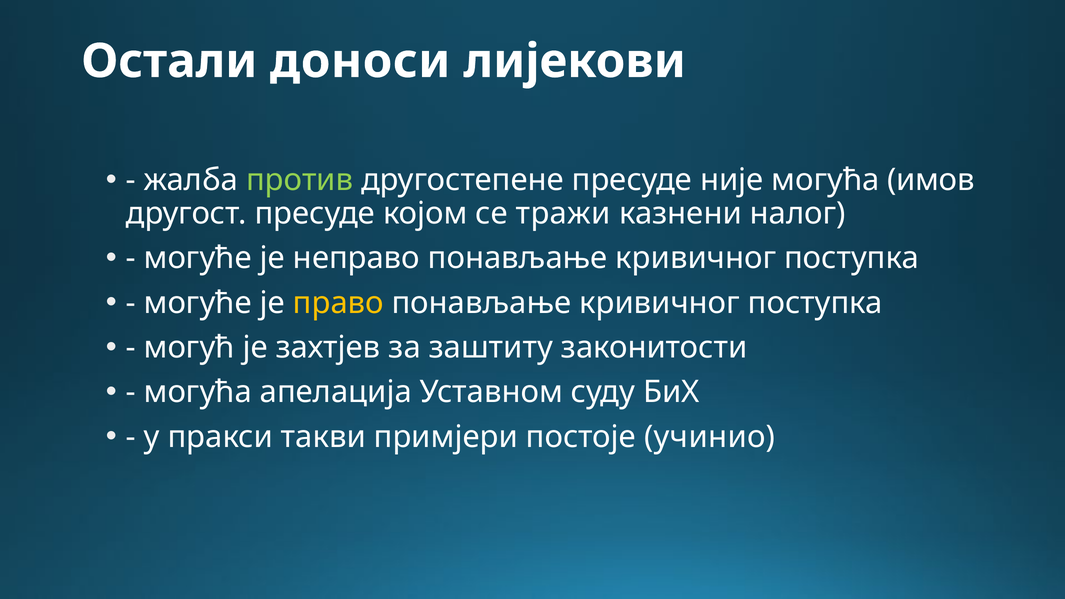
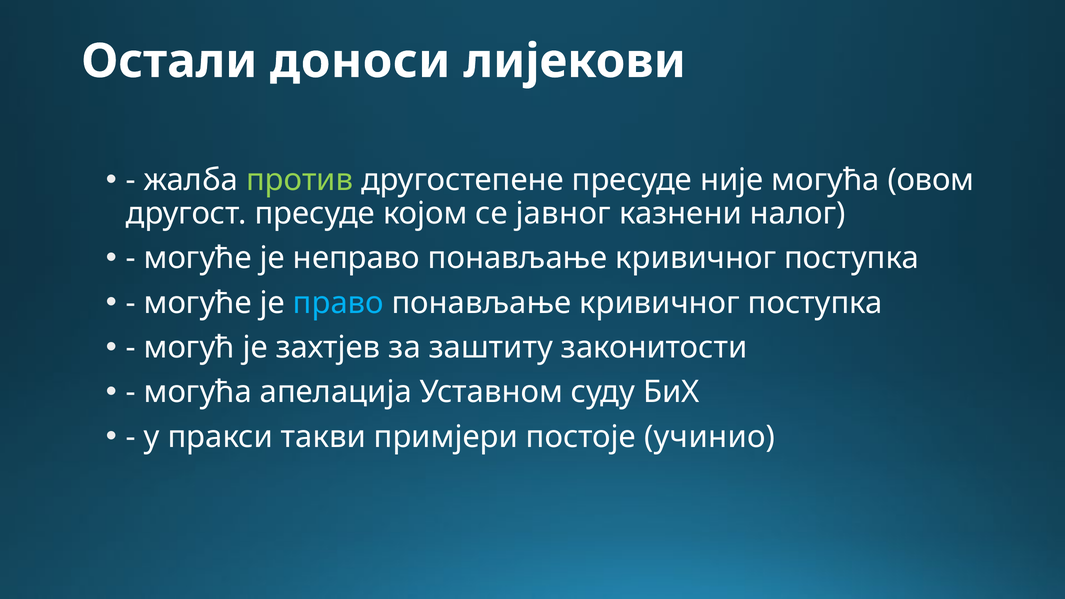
имов: имов -> овом
тражи: тражи -> јавног
право colour: yellow -> light blue
